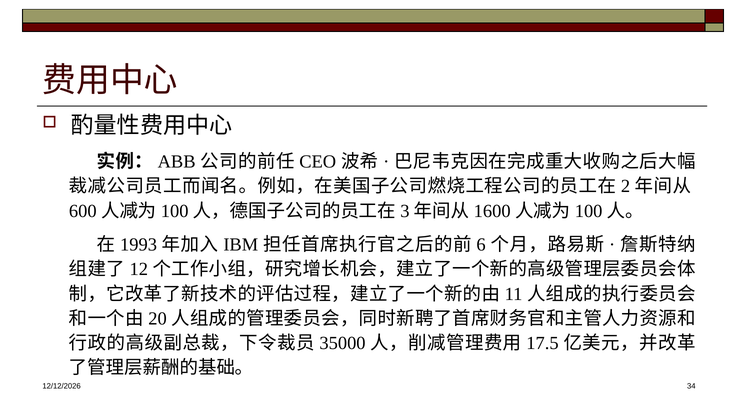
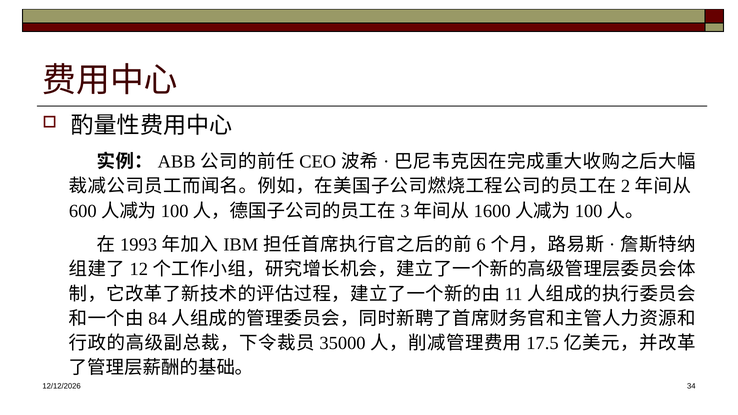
20: 20 -> 84
